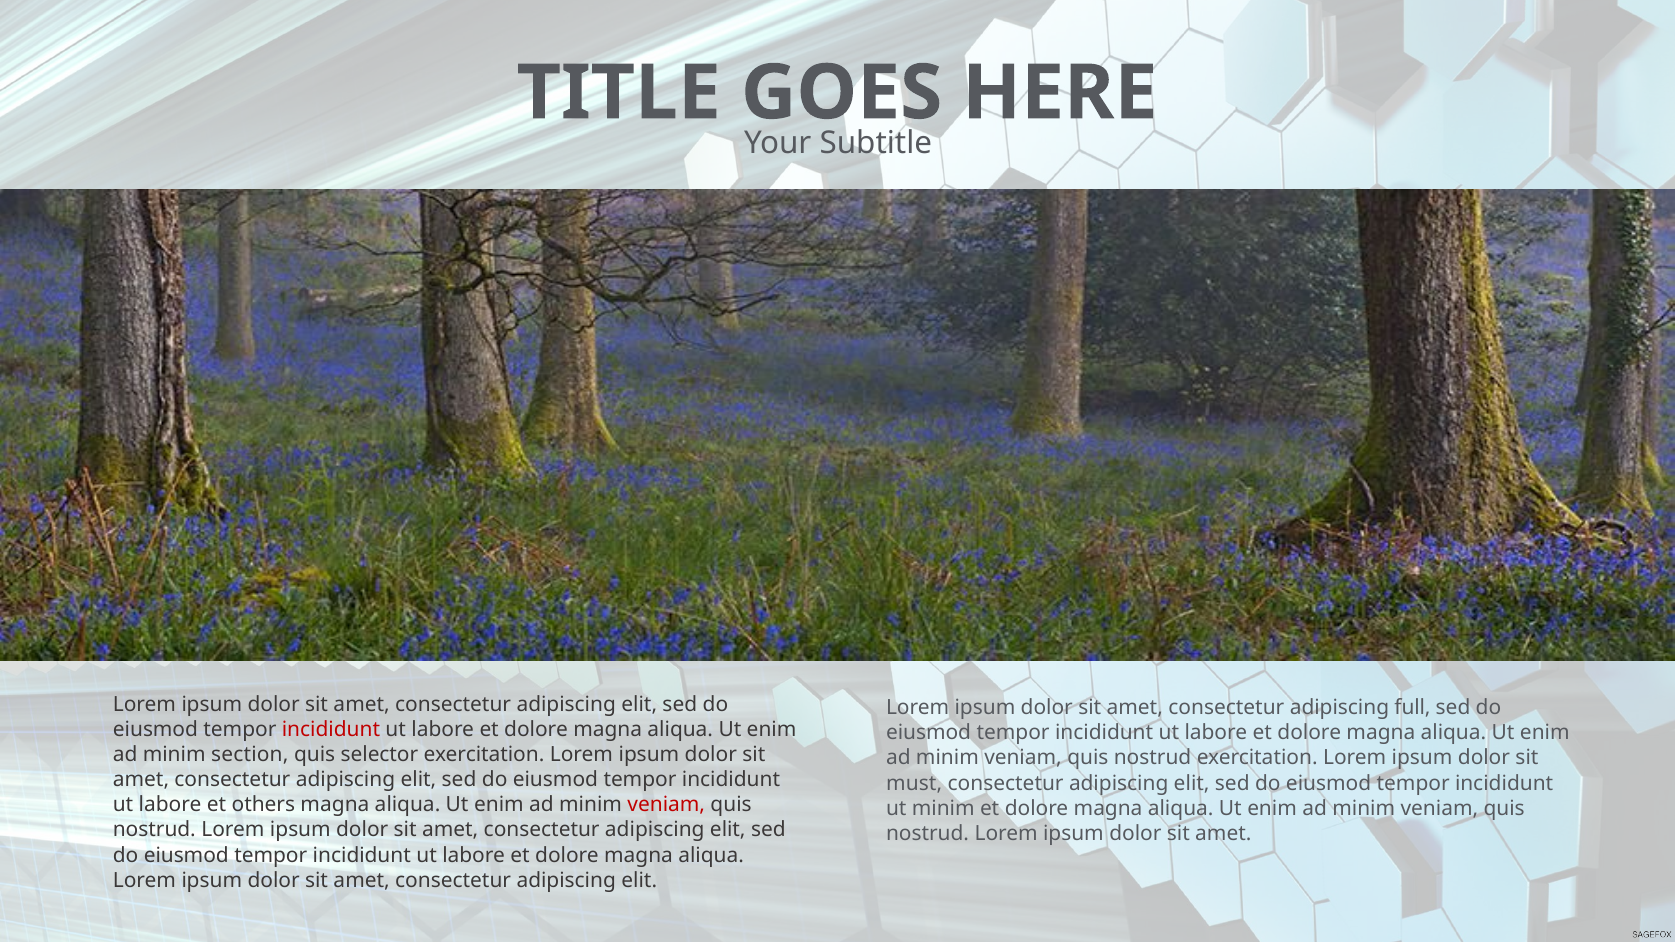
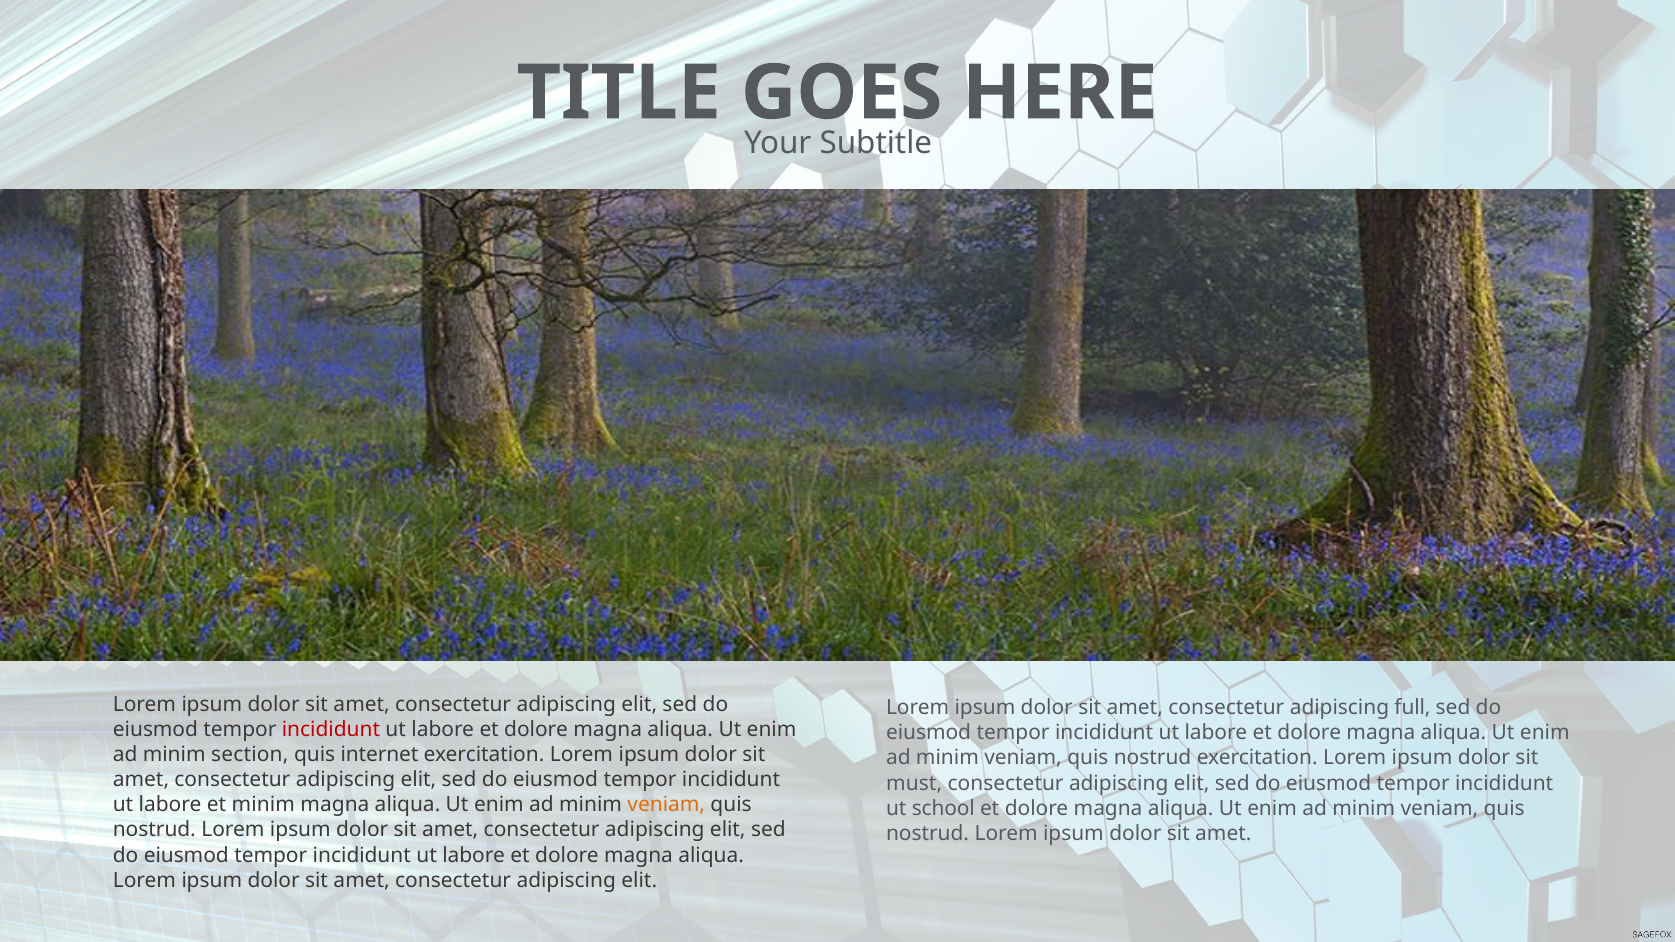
selector: selector -> internet
et others: others -> minim
veniam at (666, 805) colour: red -> orange
ut minim: minim -> school
